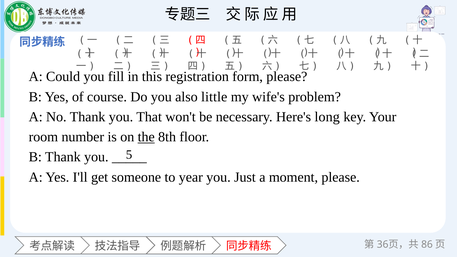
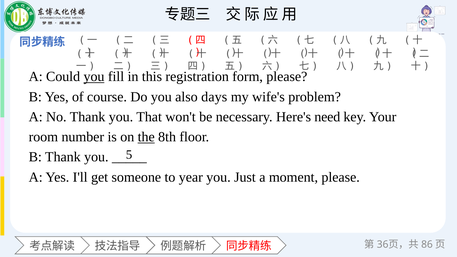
you at (94, 77) underline: none -> present
little: little -> days
long: long -> need
